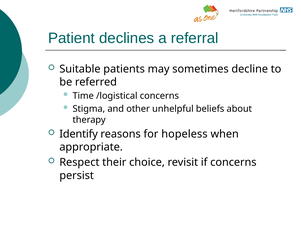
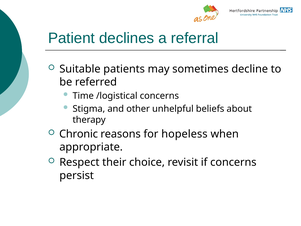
Identify: Identify -> Chronic
